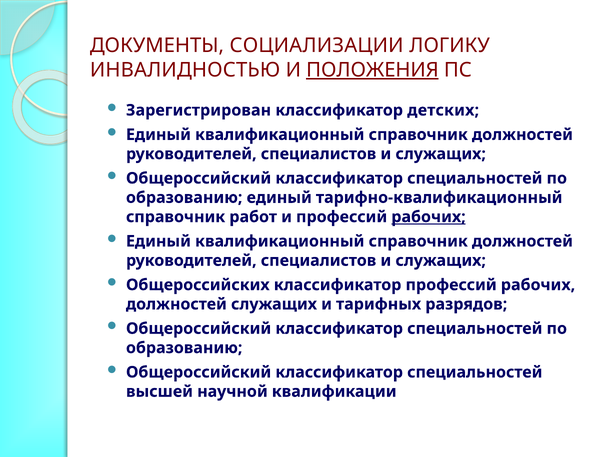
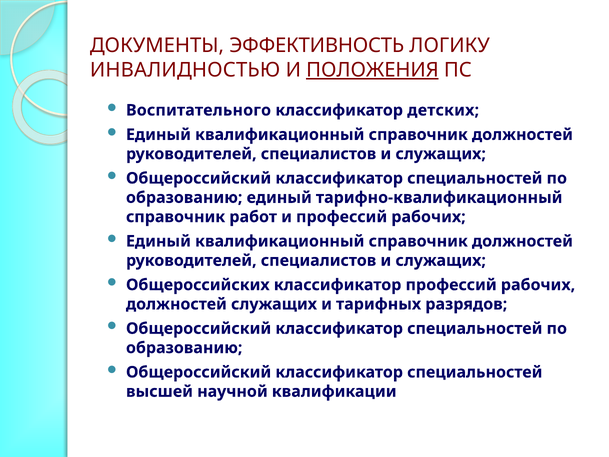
СОЦИАЛИЗАЦИИ: СОЦИАЛИЗАЦИИ -> ЭФФЕКТИВНОСТЬ
Зарегистрирован: Зарегистрирован -> Воспитательного
рабочих at (429, 217) underline: present -> none
